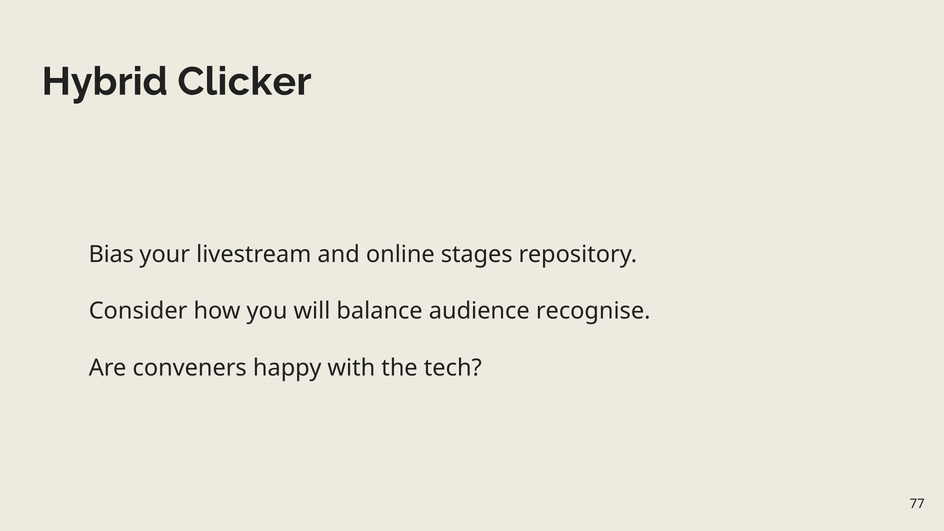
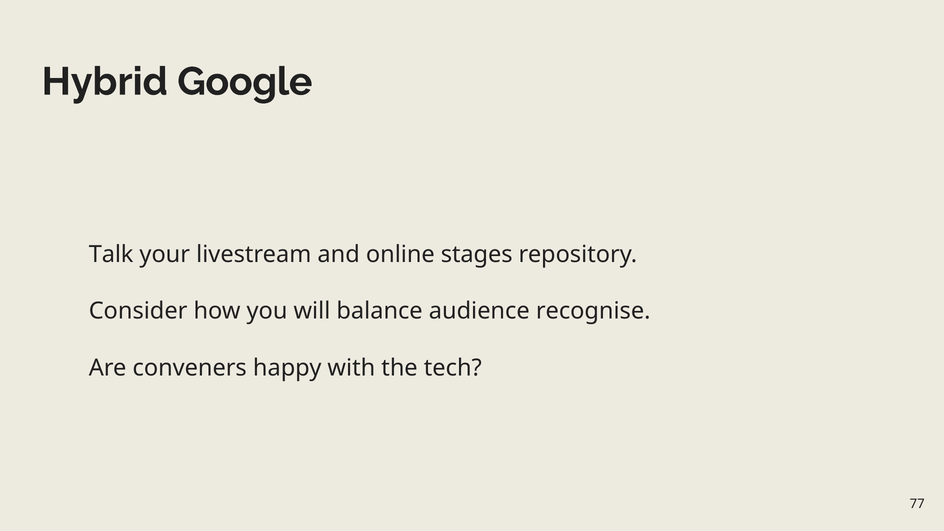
Clicker: Clicker -> Google
Bias: Bias -> Talk
